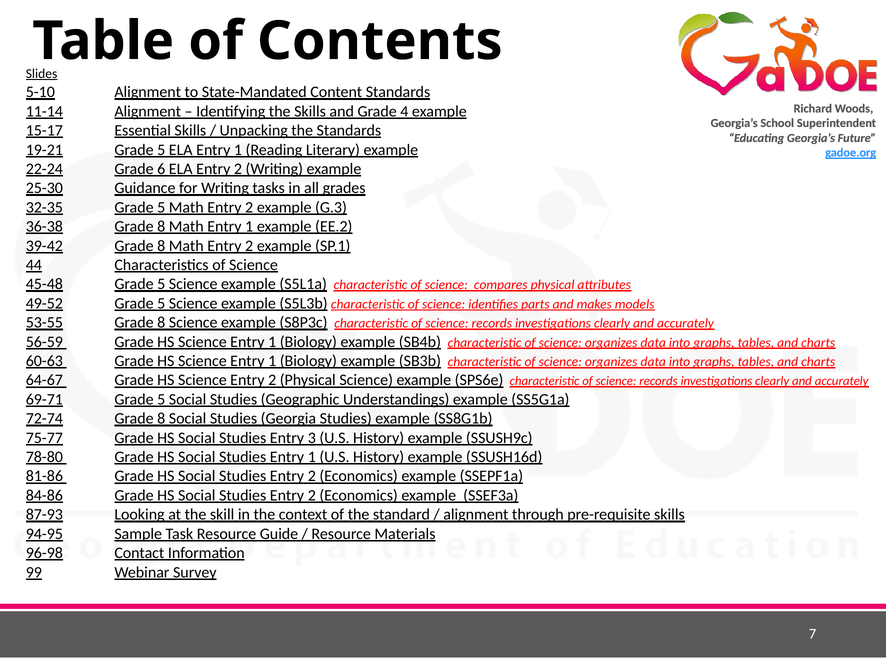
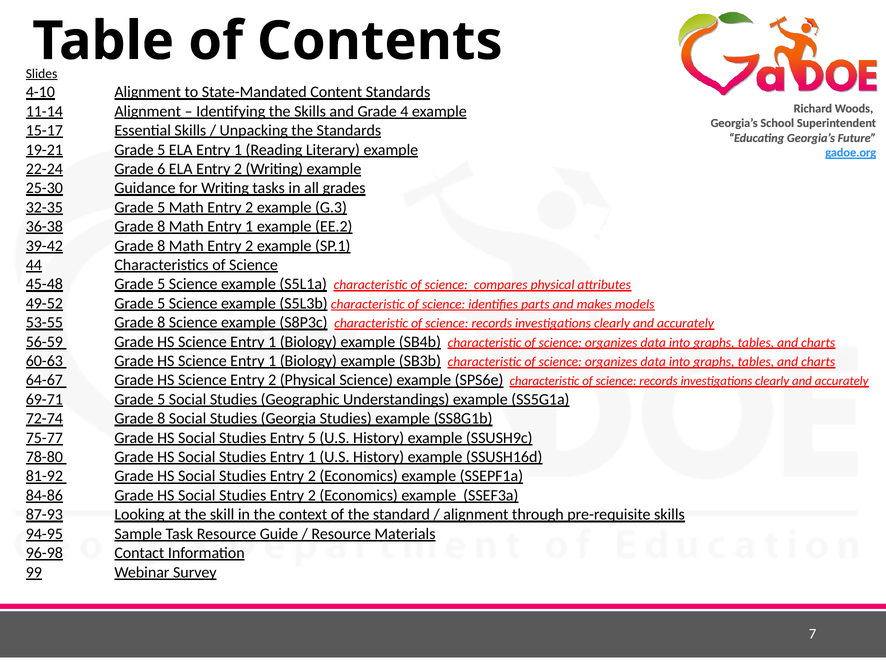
5-10: 5-10 -> 4-10
Entry 3: 3 -> 5
81-86: 81-86 -> 81-92
